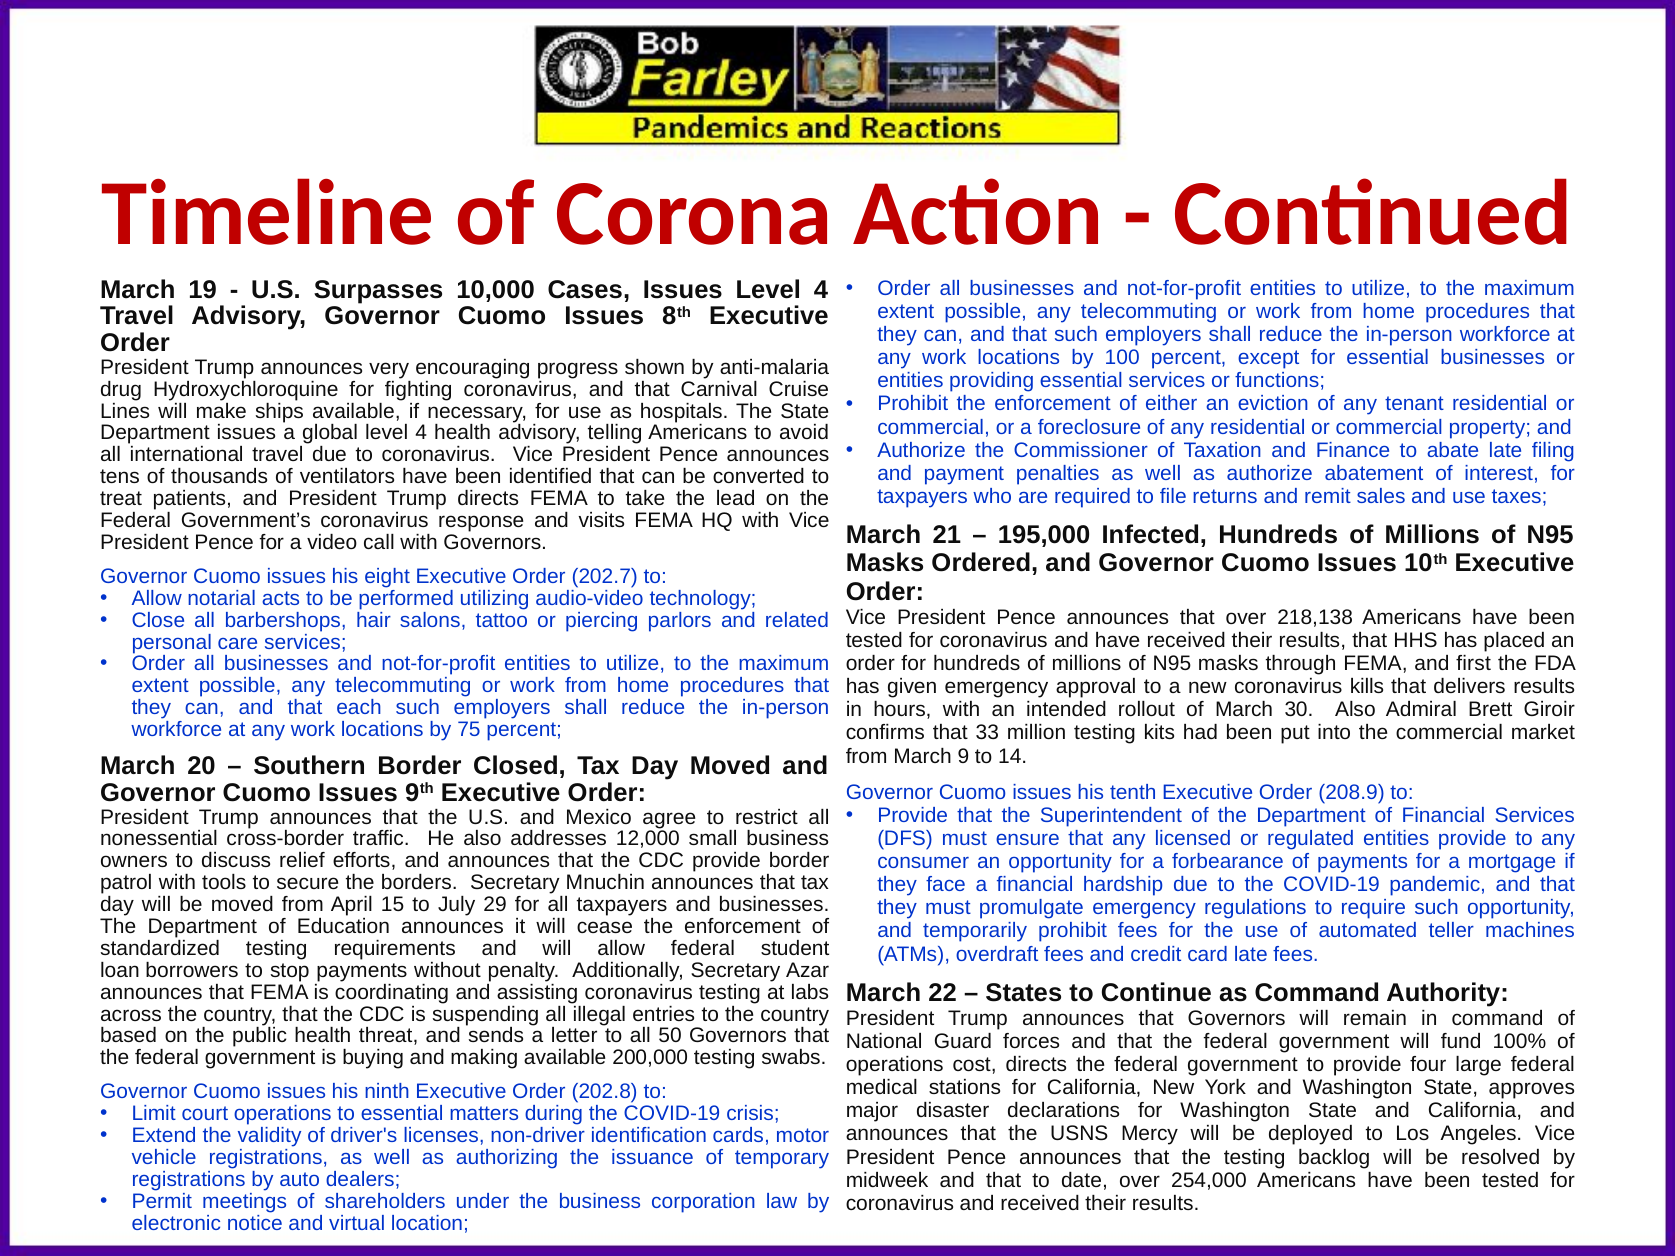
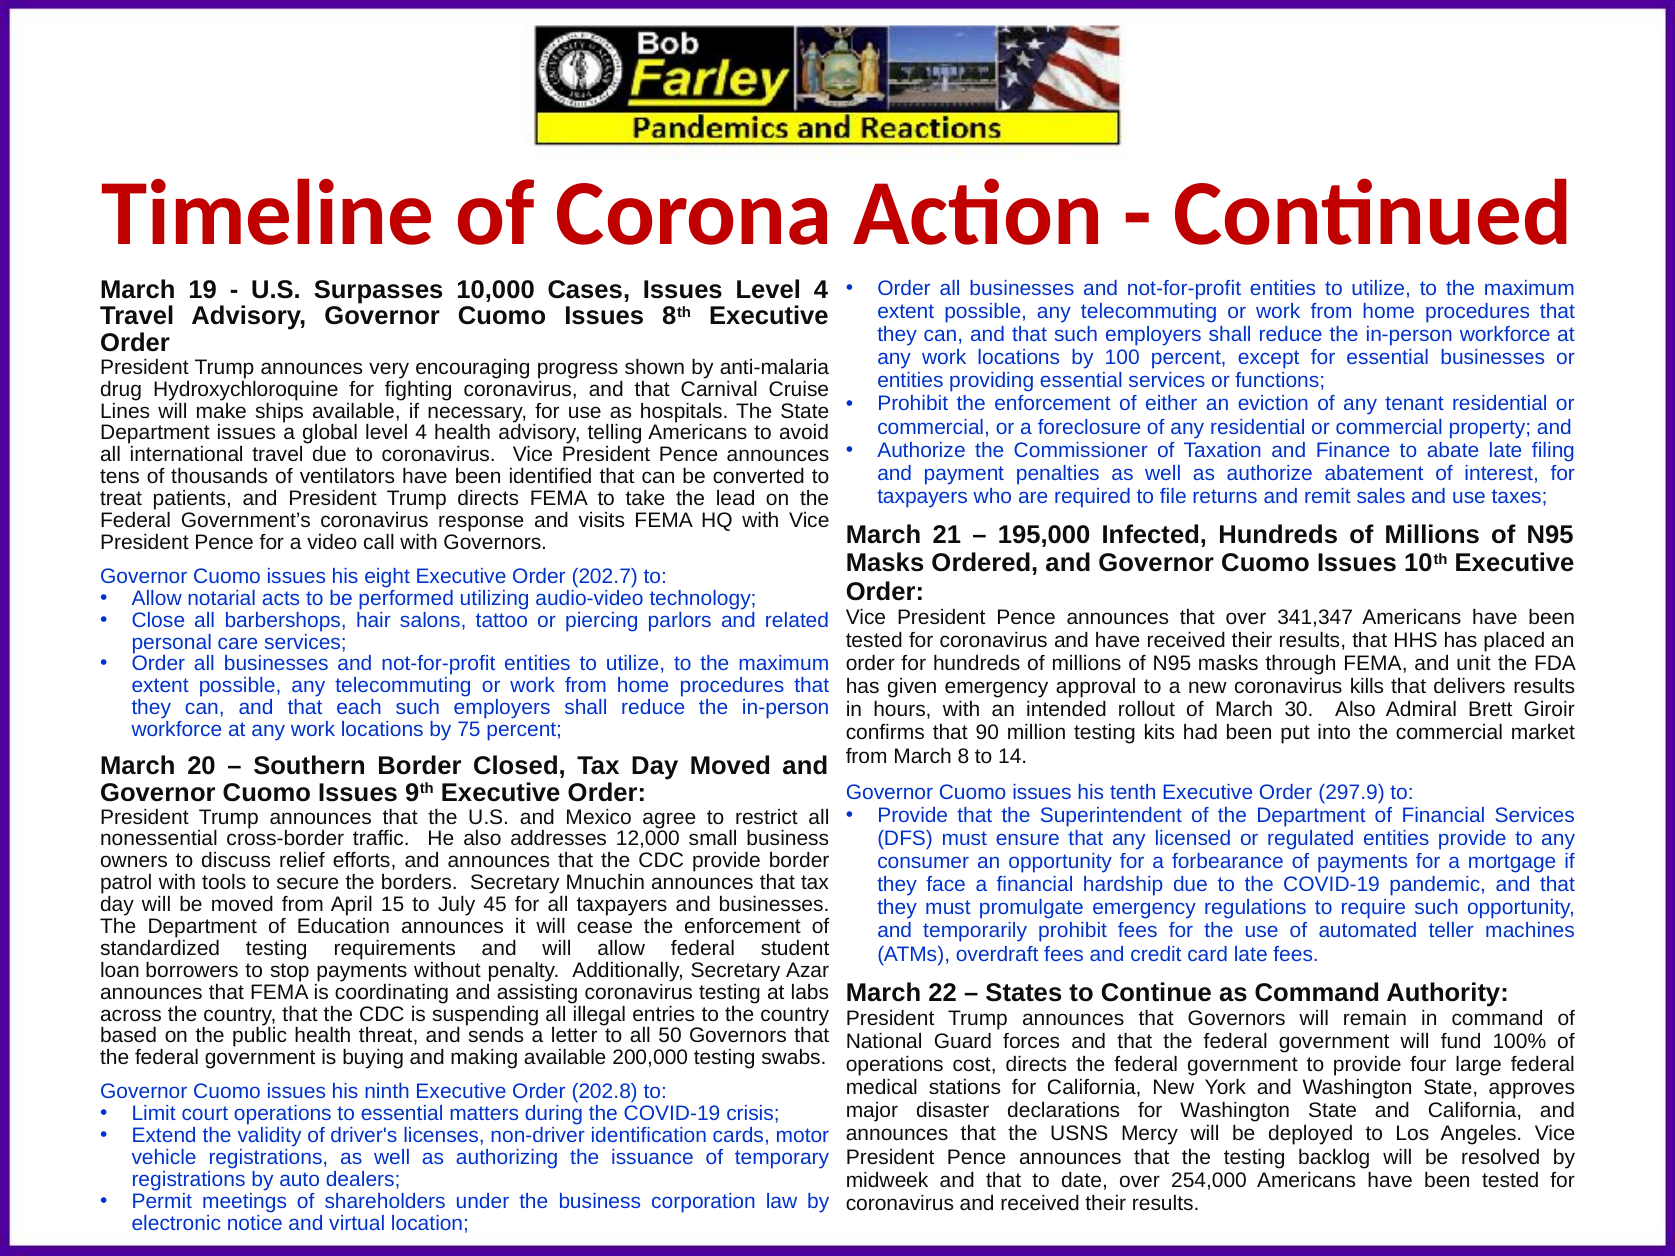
218,138: 218,138 -> 341,347
first: first -> unit
33: 33 -> 90
9: 9 -> 8
208.9: 208.9 -> 297.9
29: 29 -> 45
